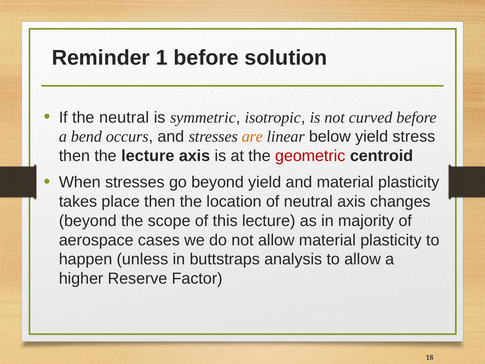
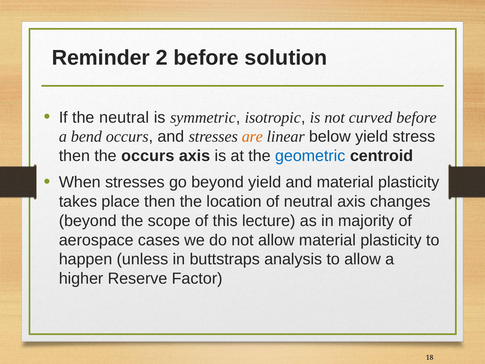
1: 1 -> 2
the lecture: lecture -> occurs
geometric colour: red -> blue
